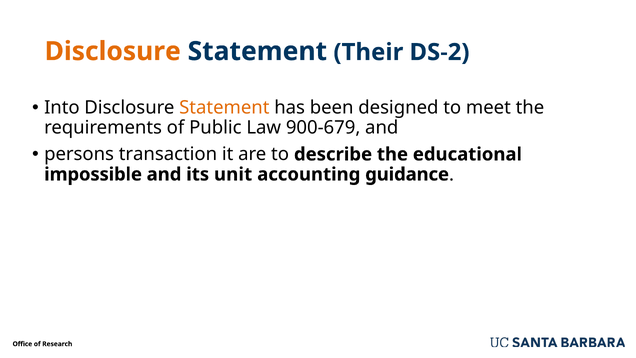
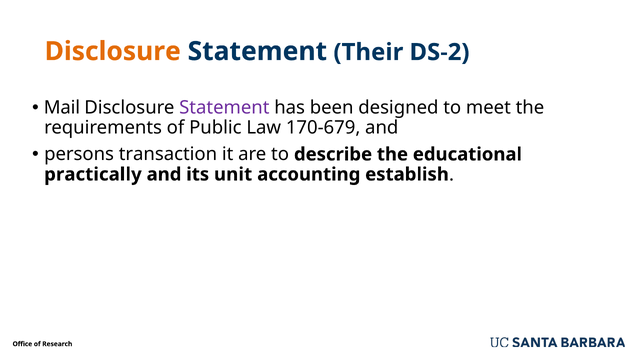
Into: Into -> Mail
Statement at (224, 108) colour: orange -> purple
900-679: 900-679 -> 170-679
impossible: impossible -> practically
guidance: guidance -> establish
